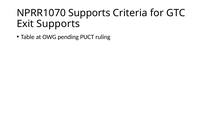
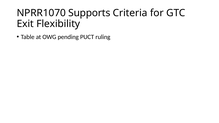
Exit Supports: Supports -> Flexibility
